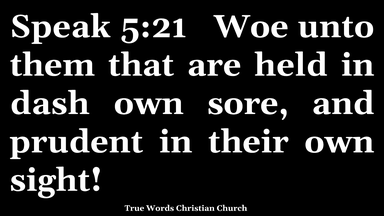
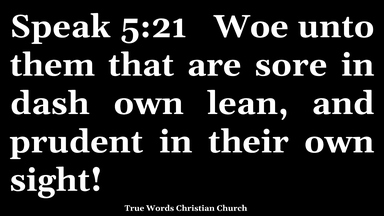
held: held -> sore
sore: sore -> lean
